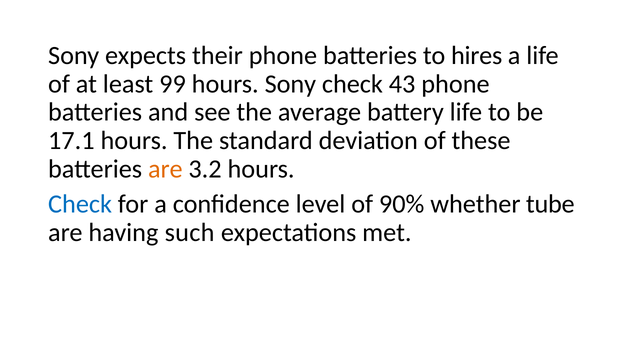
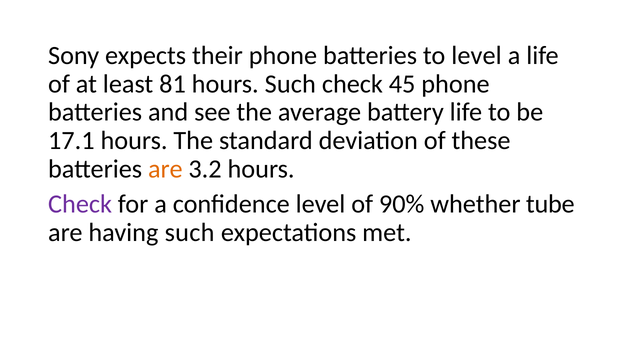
to hires: hires -> level
99: 99 -> 81
hours Sony: Sony -> Such
43: 43 -> 45
Check at (80, 204) colour: blue -> purple
